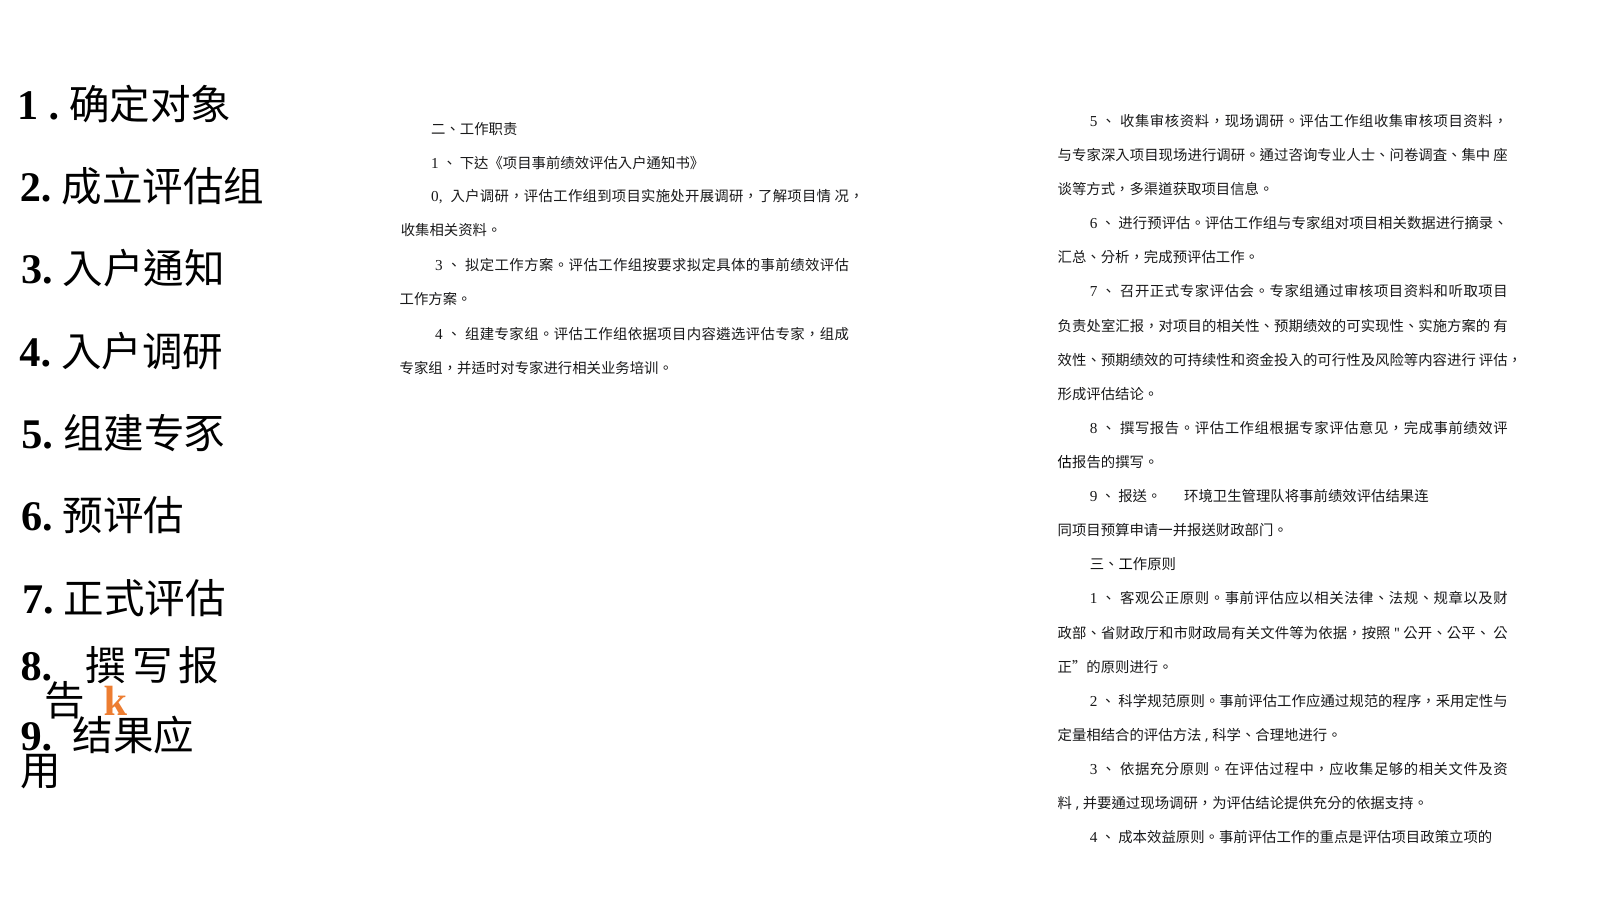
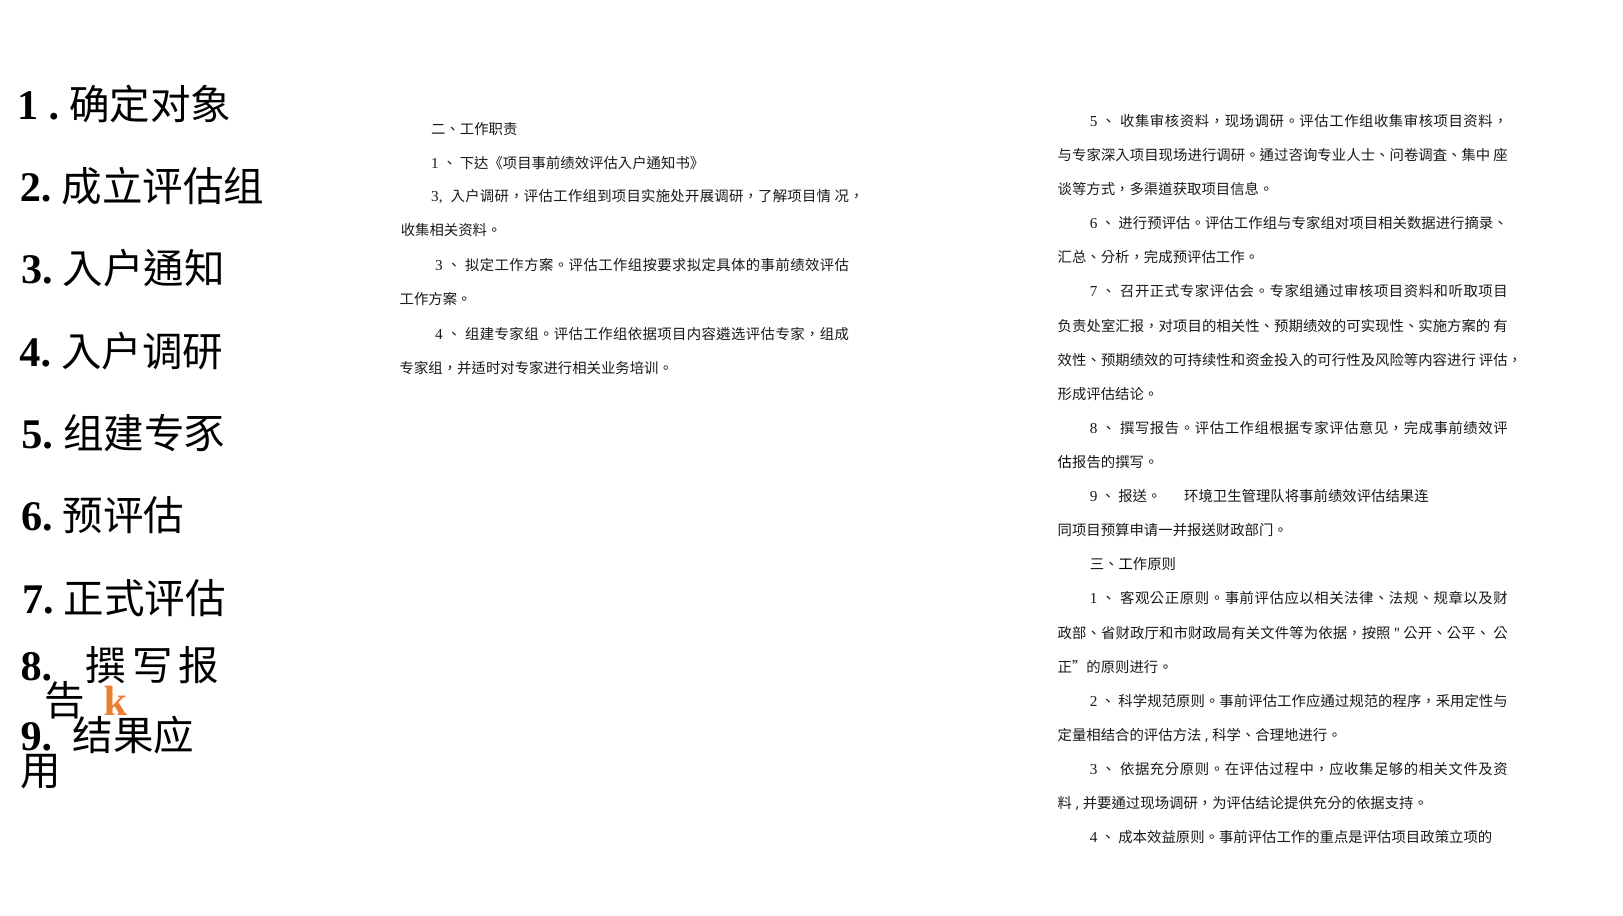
0 at (437, 196): 0 -> 3
